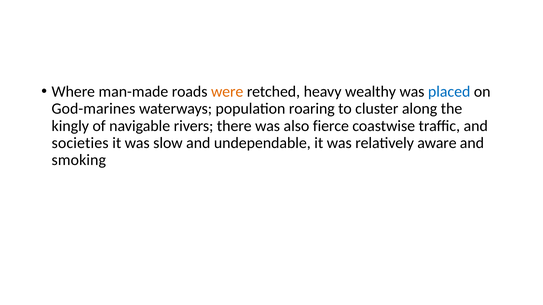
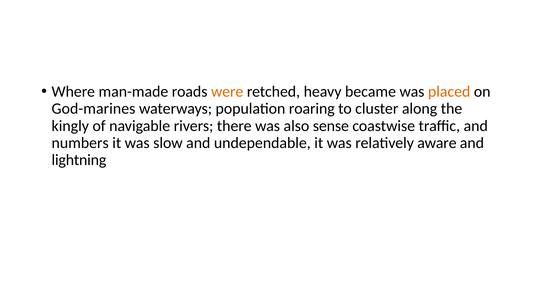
wealthy: wealthy -> became
placed colour: blue -> orange
fierce: fierce -> sense
societies: societies -> numbers
smoking: smoking -> lightning
